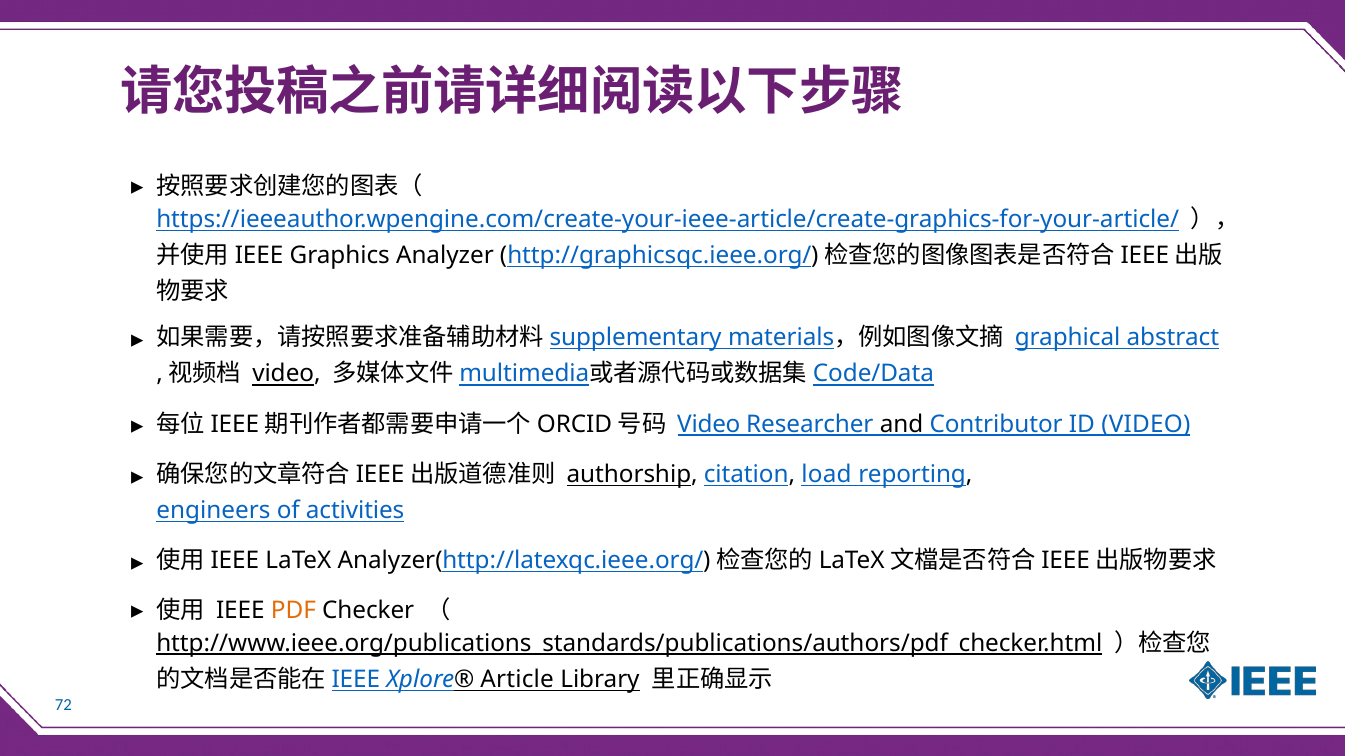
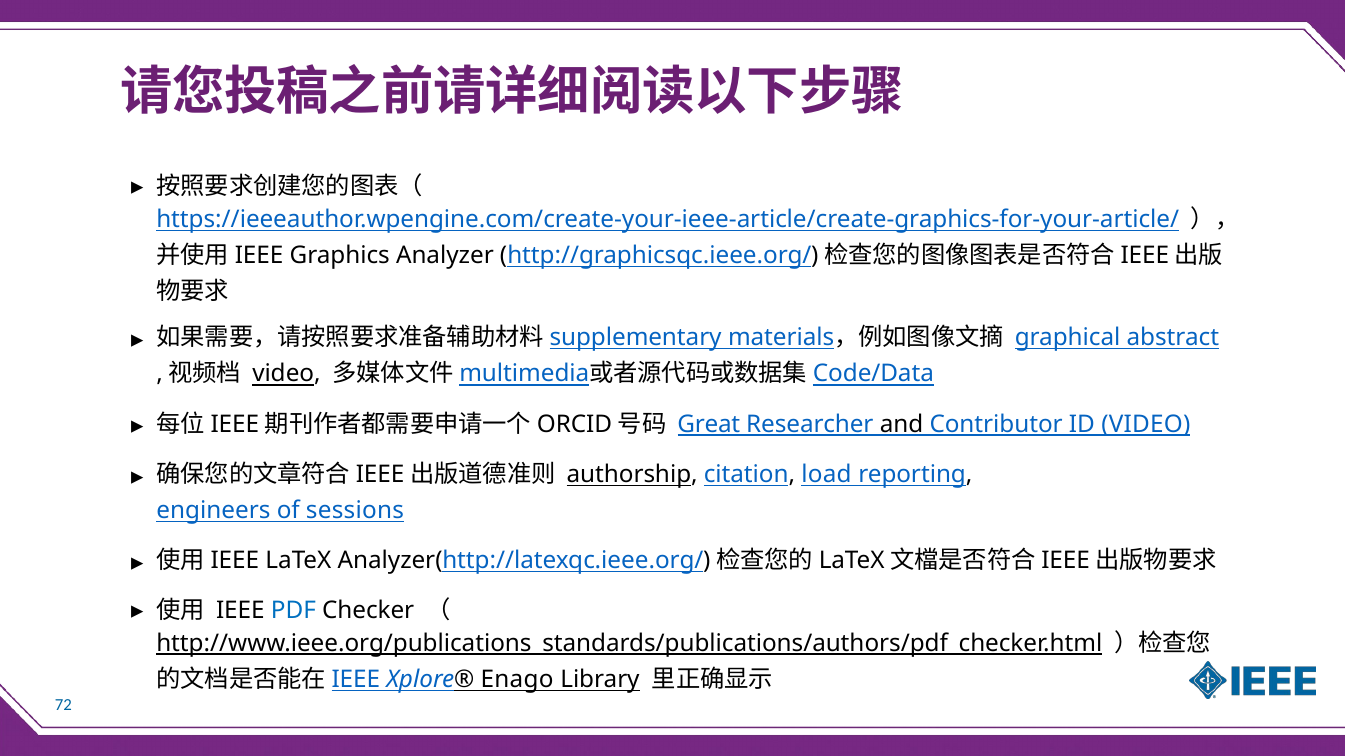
Video at (709, 424): Video -> Great
activities: activities -> sessions
PDF colour: orange -> blue
Article: Article -> Enago
